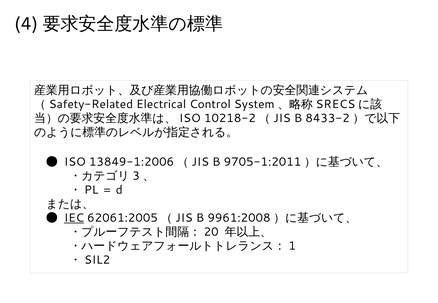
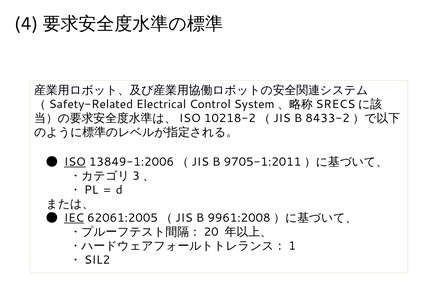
ISO underline: none -> present
